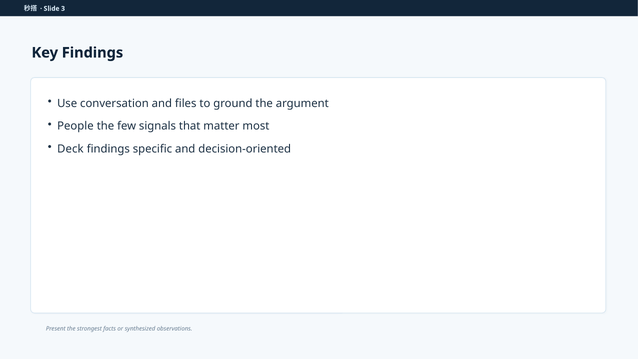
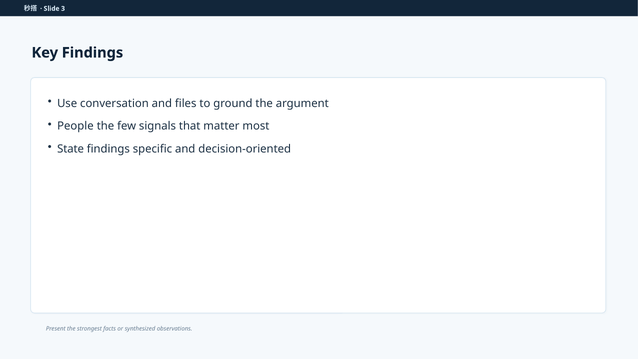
Deck: Deck -> State
